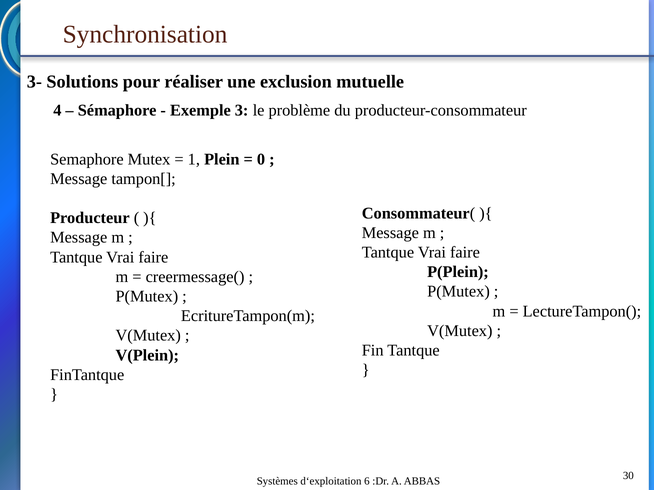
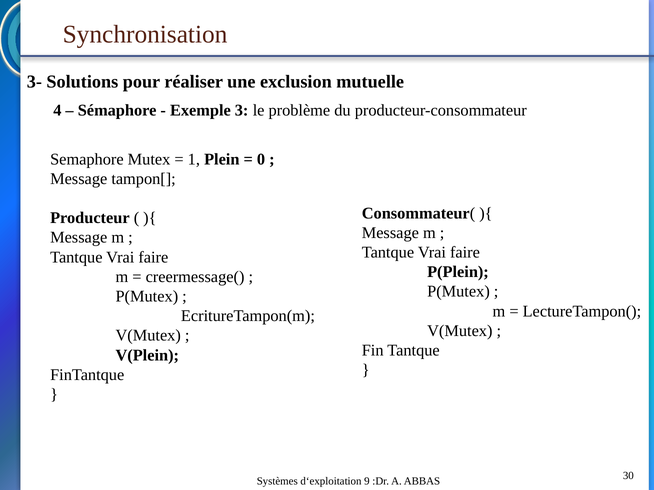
6: 6 -> 9
